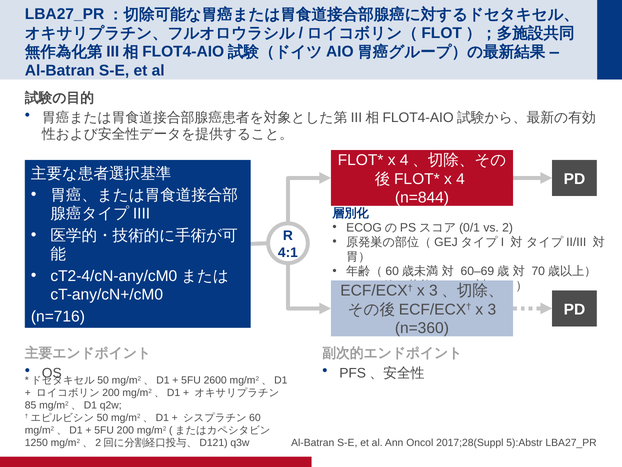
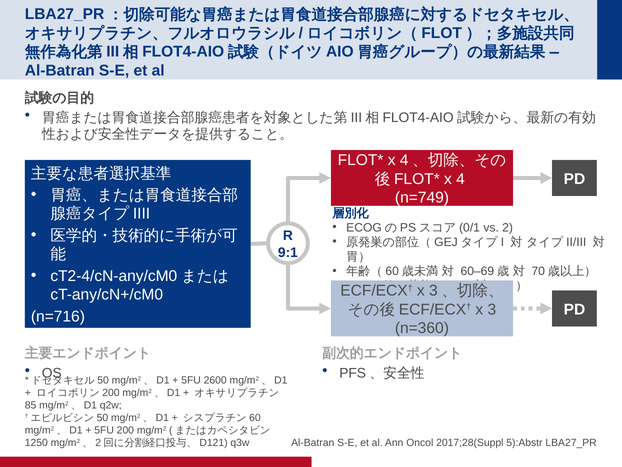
n=844: n=844 -> n=749
4:1: 4:1 -> 9:1
